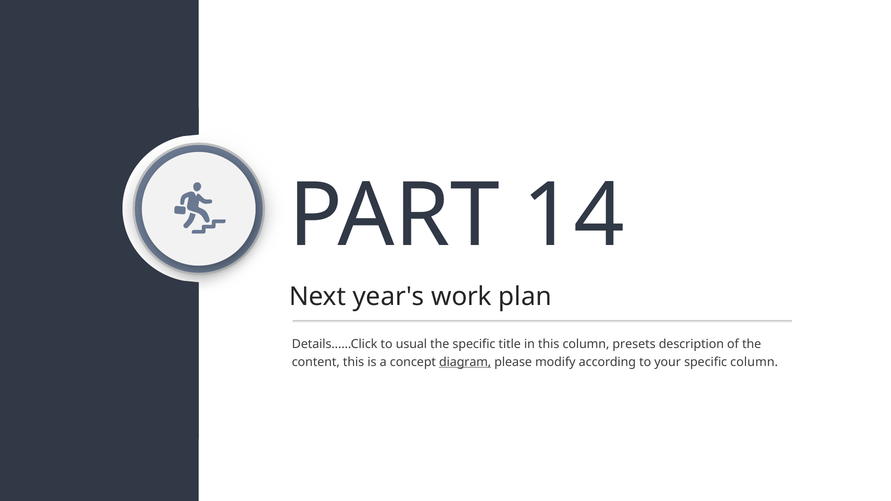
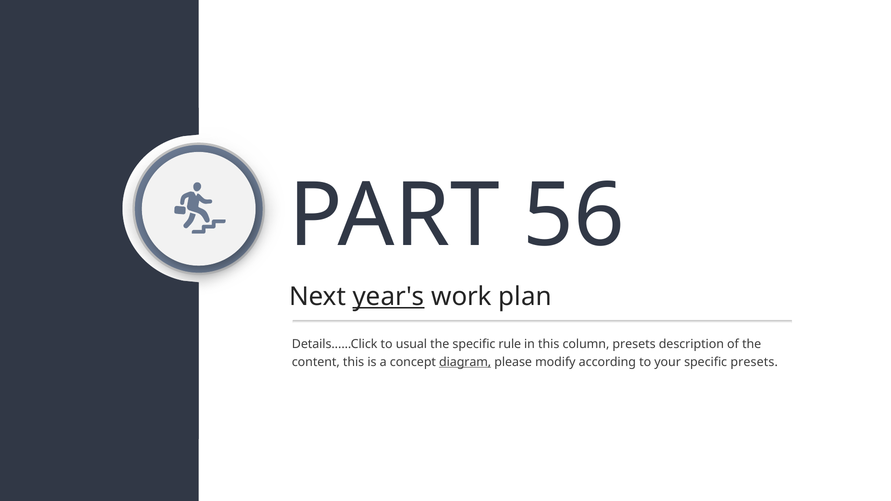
14: 14 -> 56
year's underline: none -> present
title: title -> rule
specific column: column -> presets
